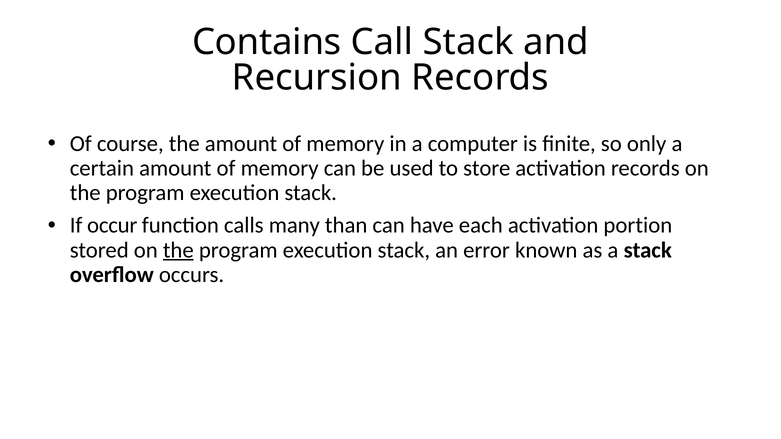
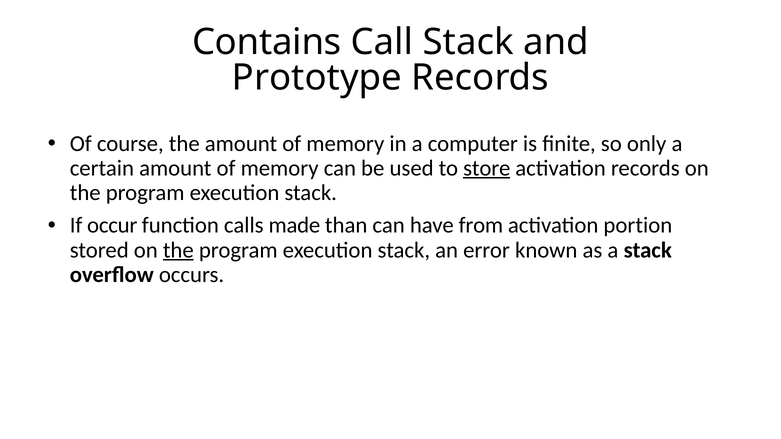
Recursion: Recursion -> Prototype
store underline: none -> present
many: many -> made
each: each -> from
